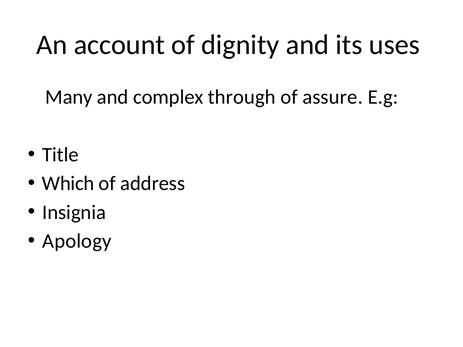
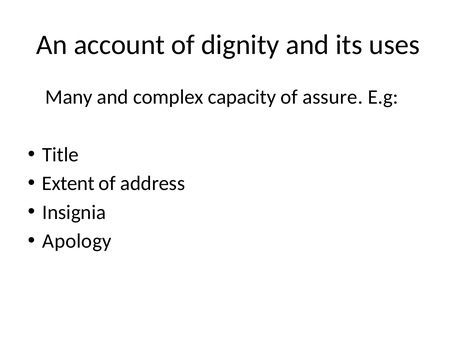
through: through -> capacity
Which: Which -> Extent
